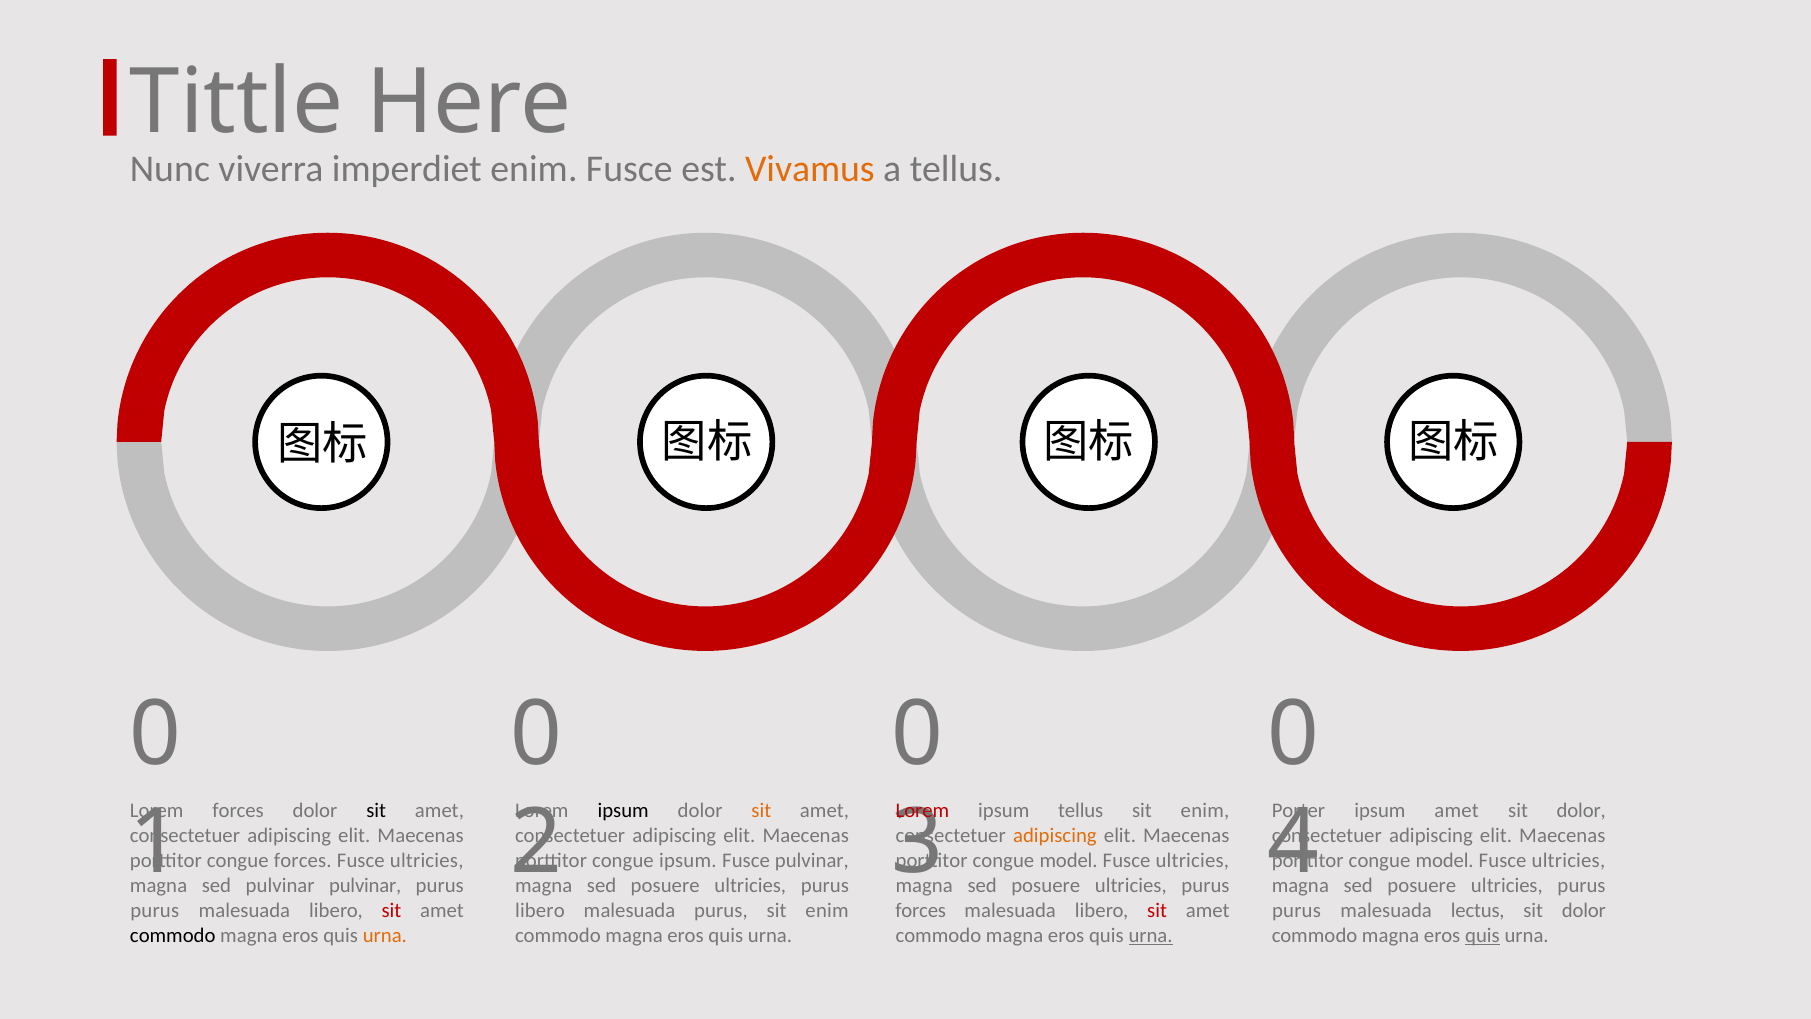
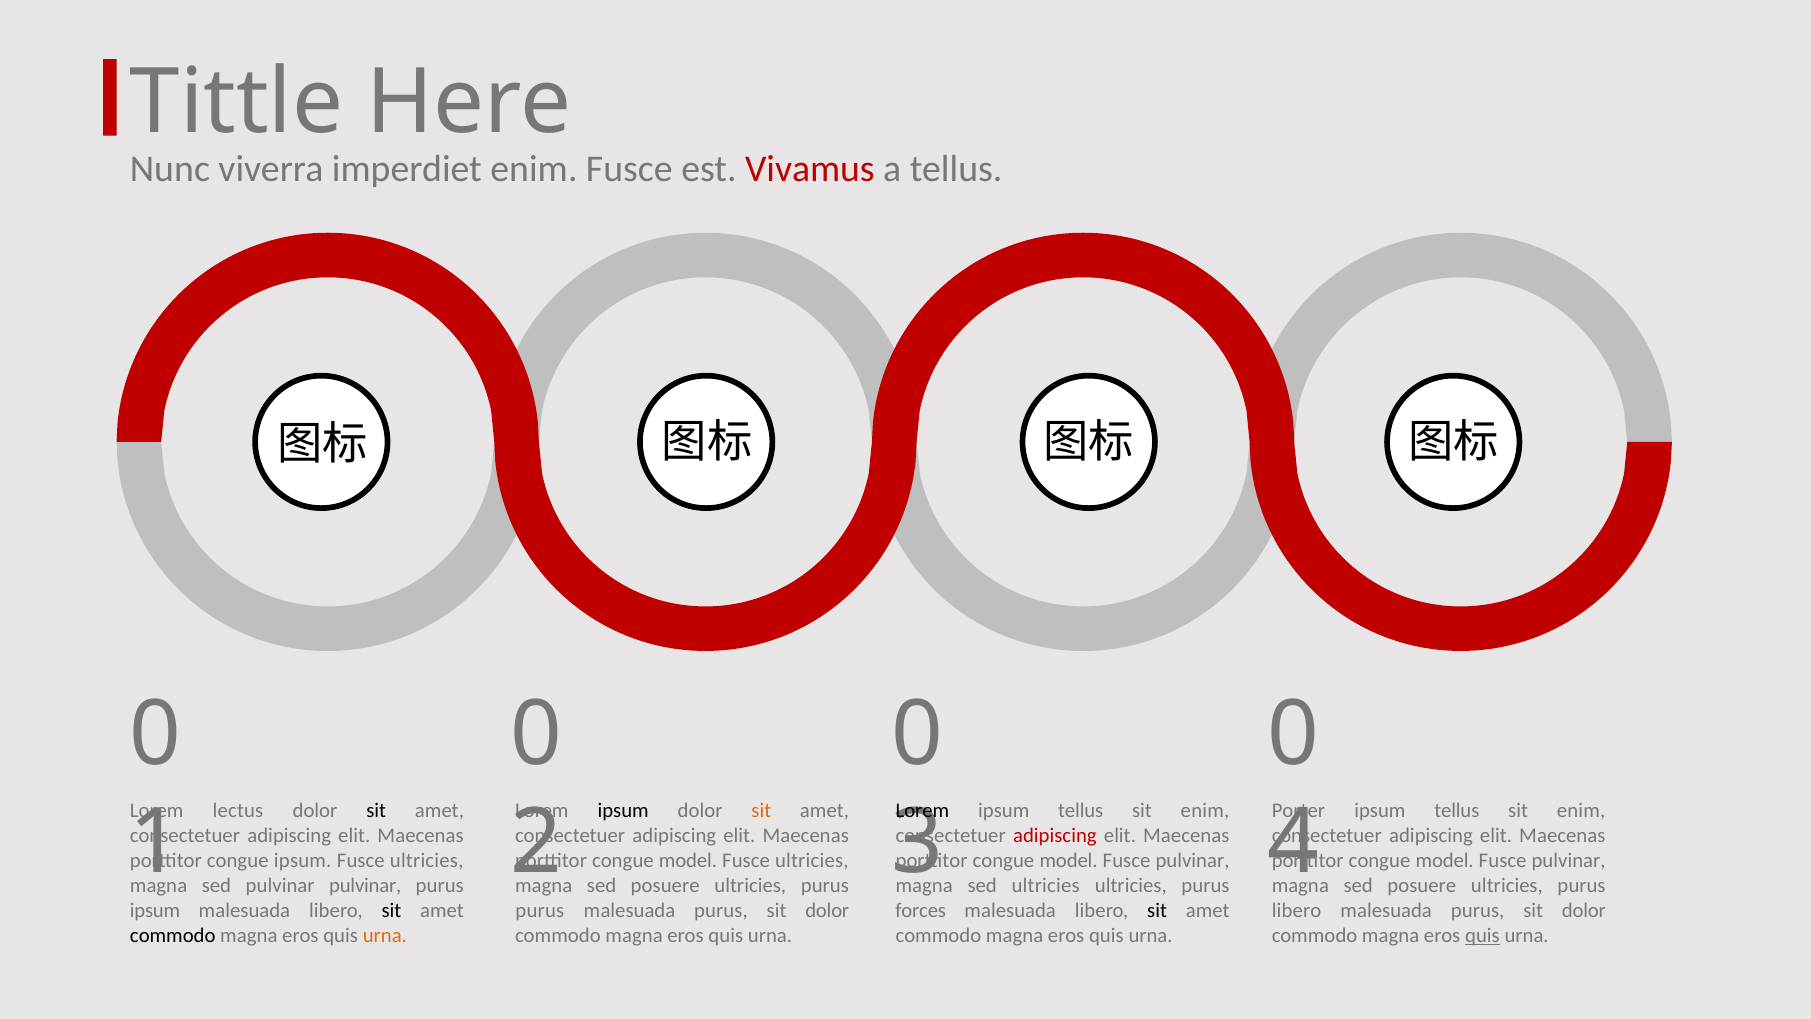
Vivamus colour: orange -> red
Lorem forces: forces -> lectus
Lorem at (922, 811) colour: red -> black
amet at (1457, 811): amet -> tellus
dolor at (1581, 811): dolor -> enim
adipiscing at (1055, 836) colour: orange -> red
congue forces: forces -> ipsum
ipsum at (688, 861): ipsum -> model
pulvinar at (812, 861): pulvinar -> ultricies
ultricies at (1192, 861): ultricies -> pulvinar
ultricies at (1568, 861): ultricies -> pulvinar
posuere at (1046, 885): posuere -> ultricies
purus at (155, 910): purus -> ipsum
sit at (391, 910) colour: red -> black
libero at (540, 910): libero -> purus
enim at (827, 910): enim -> dolor
sit at (1157, 910) colour: red -> black
purus at (1297, 910): purus -> libero
lectus at (1478, 910): lectus -> purus
urna at (1151, 935) underline: present -> none
